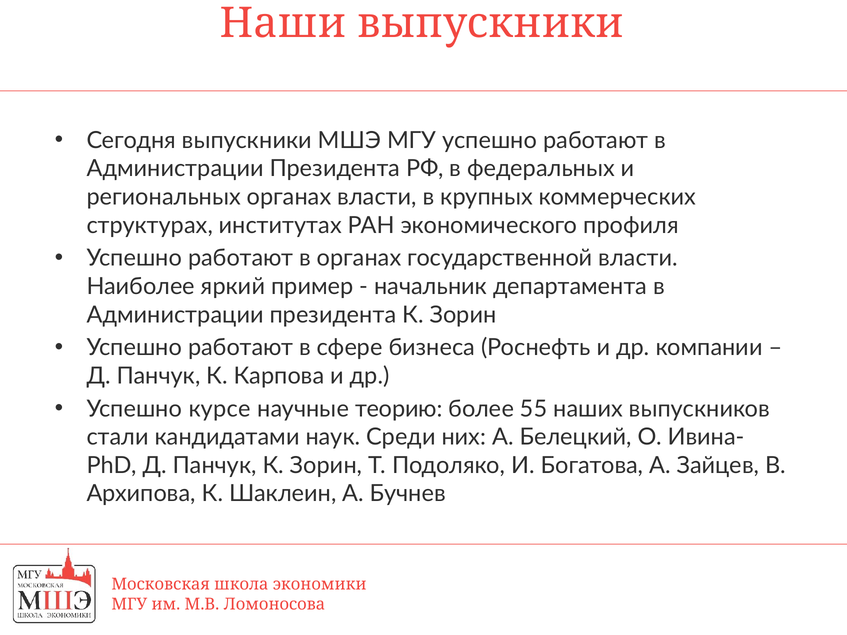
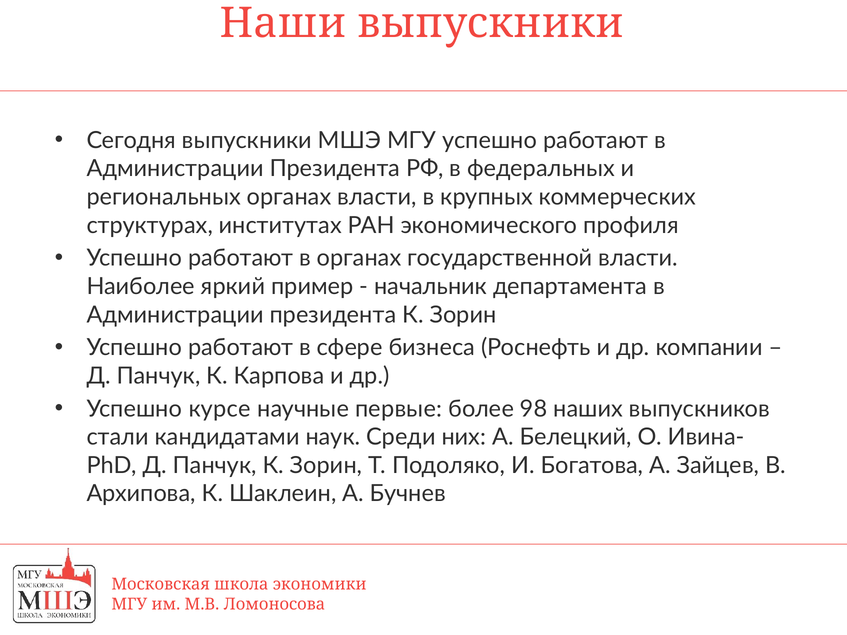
теорию: теорию -> первые
55: 55 -> 98
